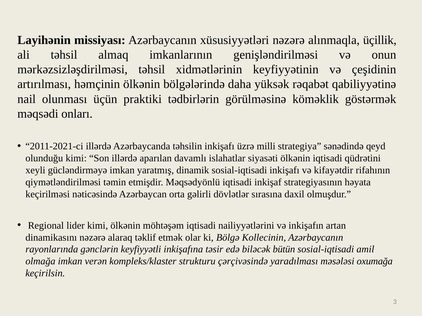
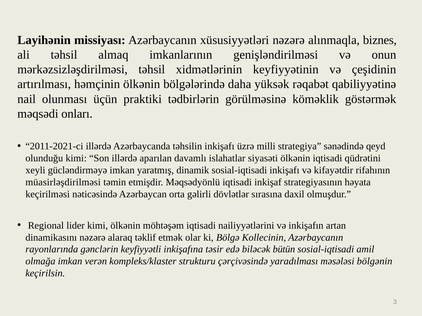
üçillik: üçillik -> biznes
qiymətləndirilməsi: qiymətləndirilməsi -> müasirləşdirilməsi
oxumağa: oxumağa -> bölgənin
